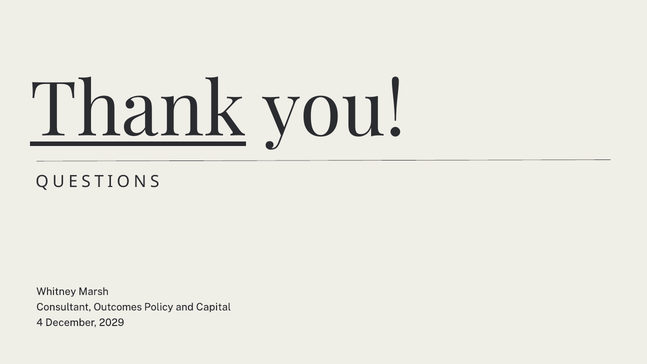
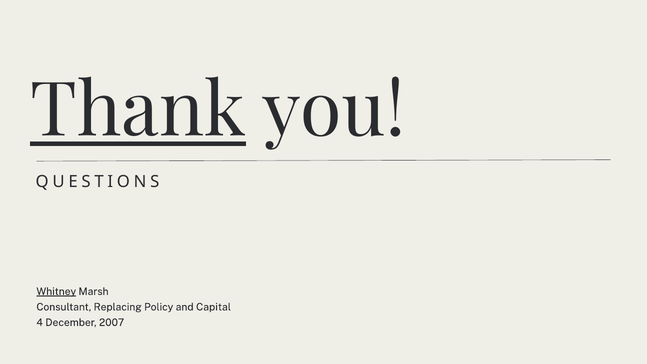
Whitney underline: none -> present
Outcomes: Outcomes -> Replacing
2029: 2029 -> 2007
